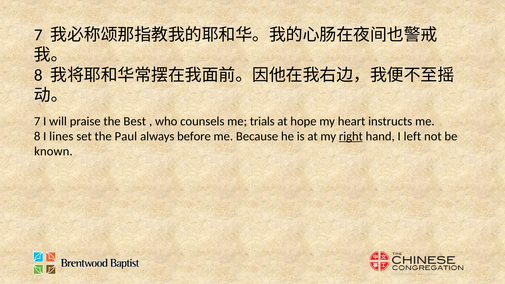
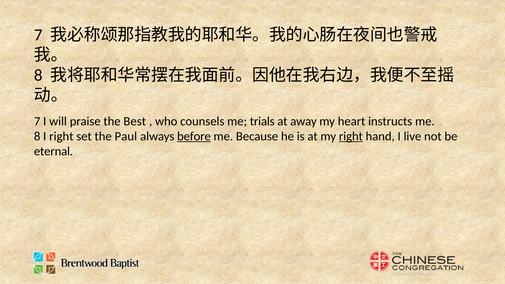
hope: hope -> away
I lines: lines -> right
before underline: none -> present
left: left -> live
known: known -> eternal
